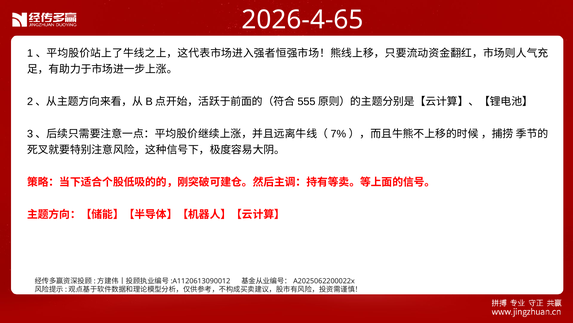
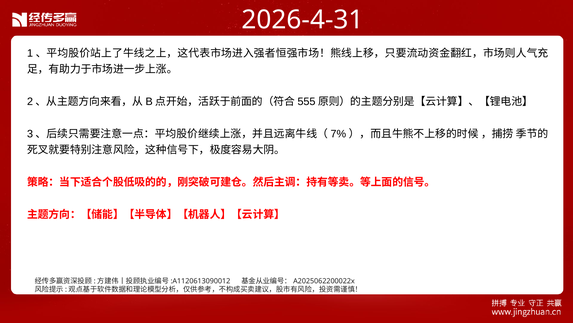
2026-4-65: 2026-4-65 -> 2026-4-31
